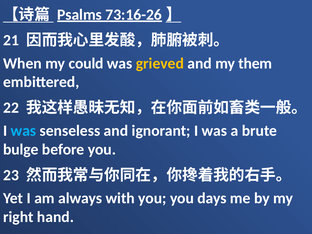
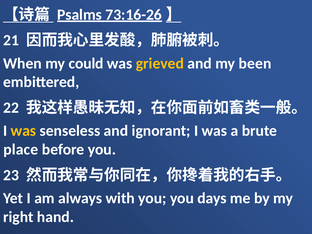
them: them -> been
was at (23, 131) colour: light blue -> yellow
bulge: bulge -> place
